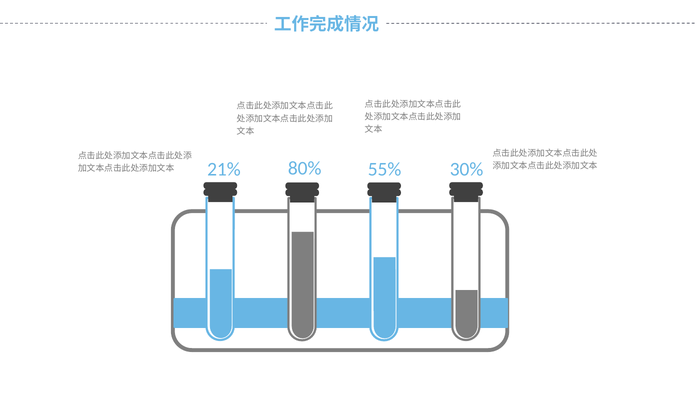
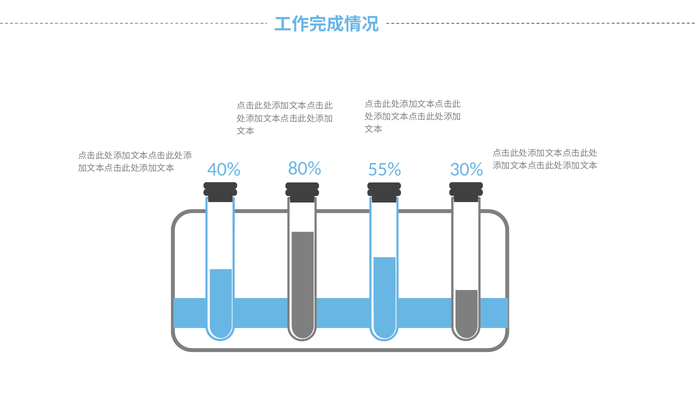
21%: 21% -> 40%
